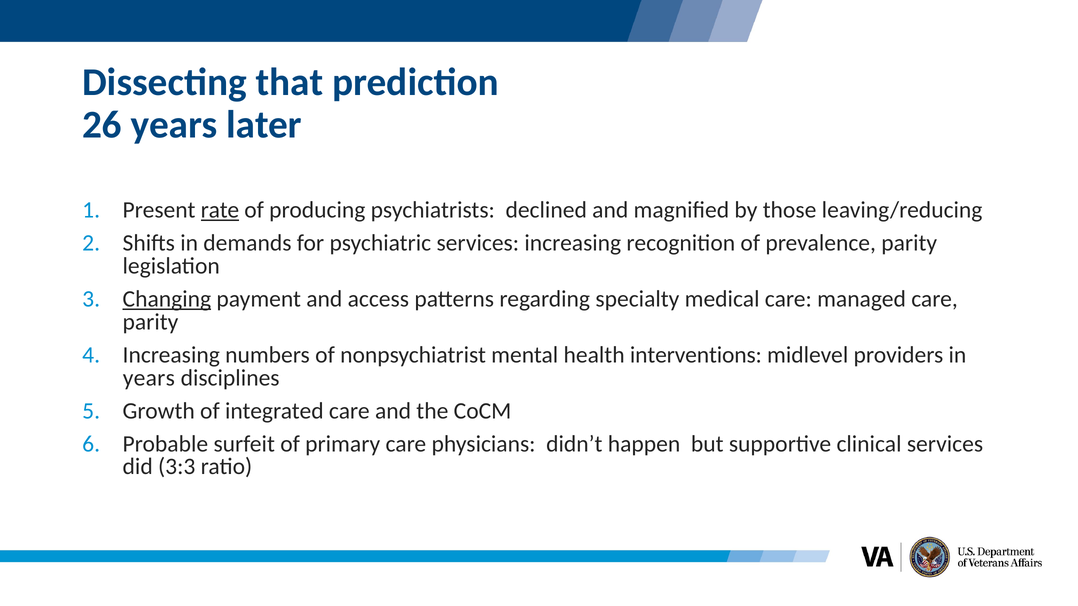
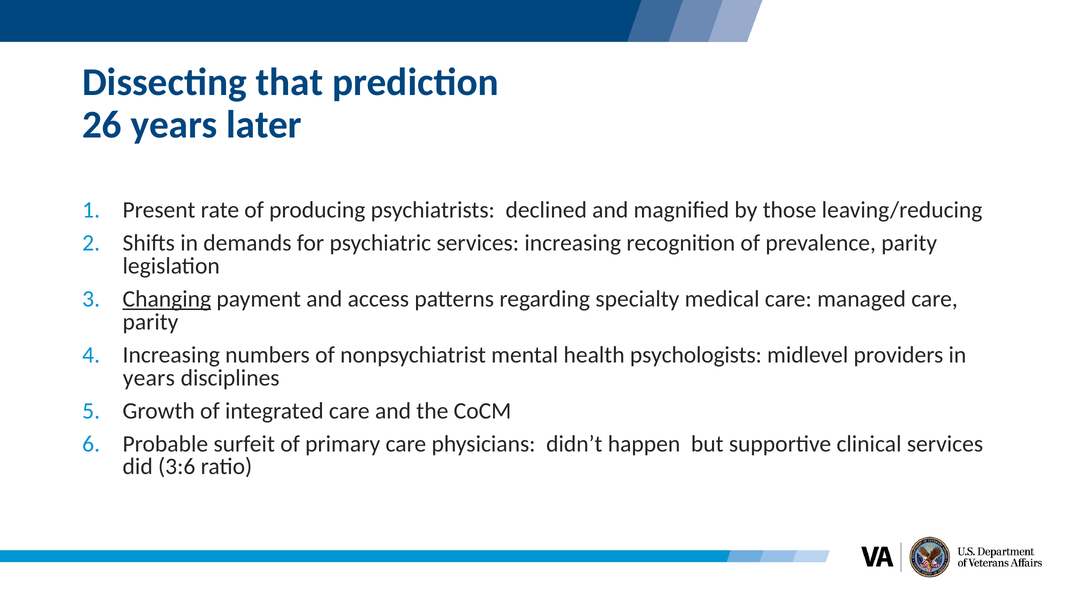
rate underline: present -> none
interventions: interventions -> psychologists
3:3: 3:3 -> 3:6
